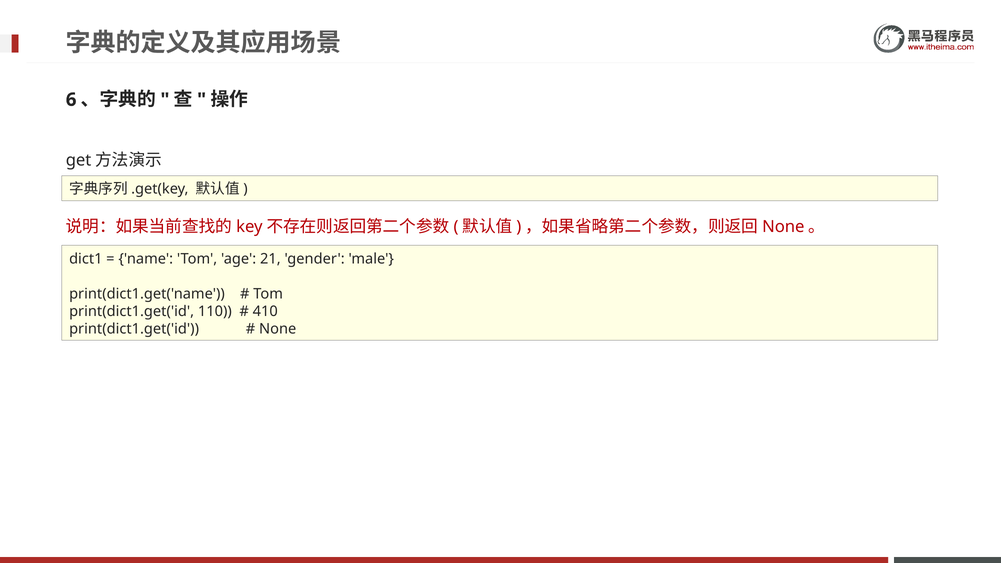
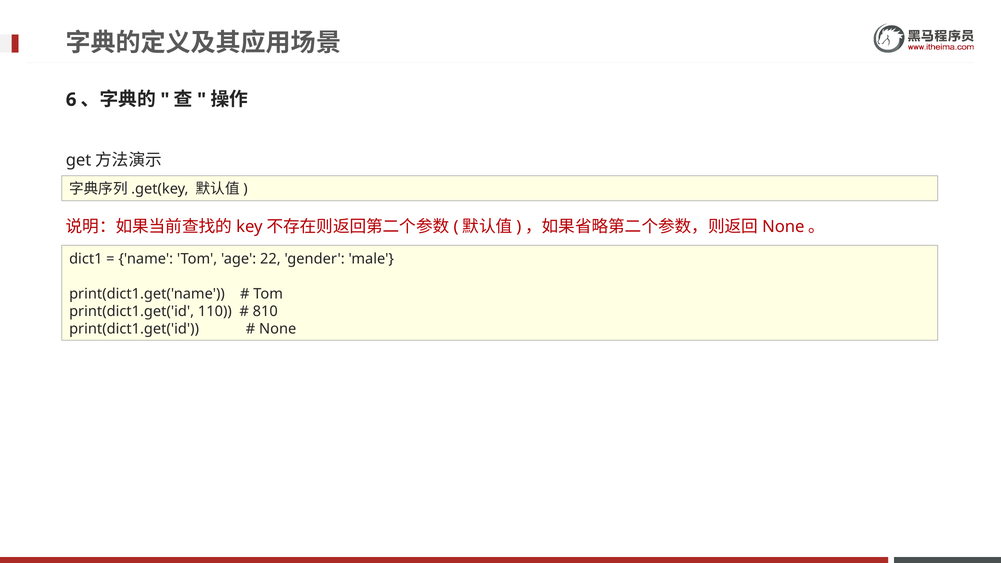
21: 21 -> 22
410: 410 -> 810
